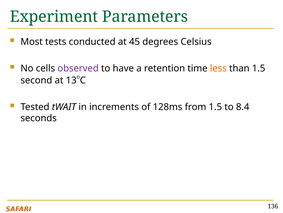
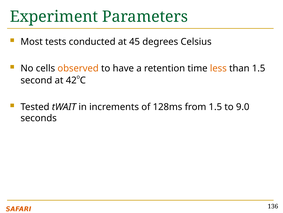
observed colour: purple -> orange
13: 13 -> 42
8.4: 8.4 -> 9.0
